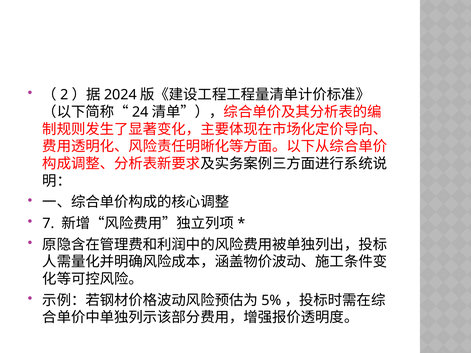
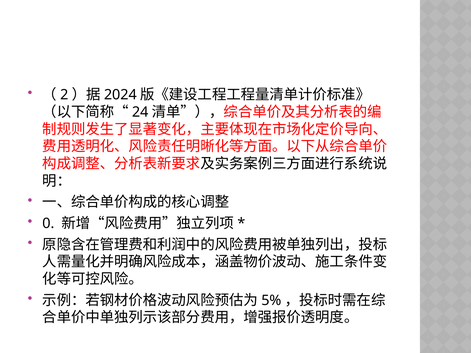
7: 7 -> 0
